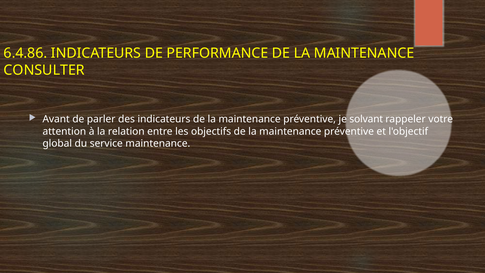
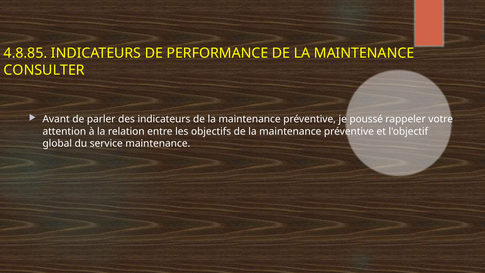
6.4.86: 6.4.86 -> 4.8.85
solvant: solvant -> poussé
